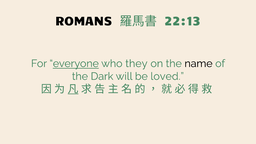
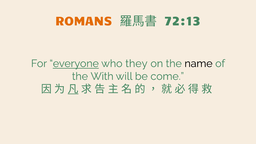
ROMANS colour: black -> orange
22:13: 22:13 -> 72:13
Dark: Dark -> With
loved: loved -> come
